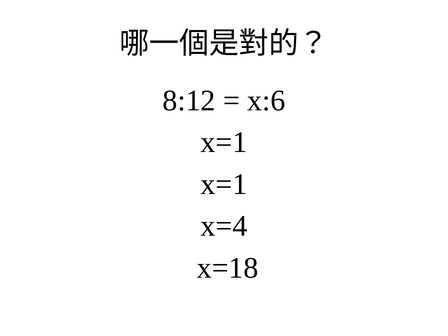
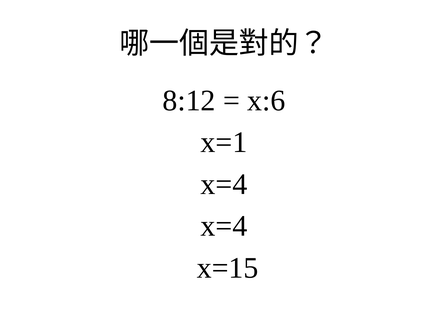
x=1 at (224, 184): x=1 -> x=4
x=18: x=18 -> x=15
